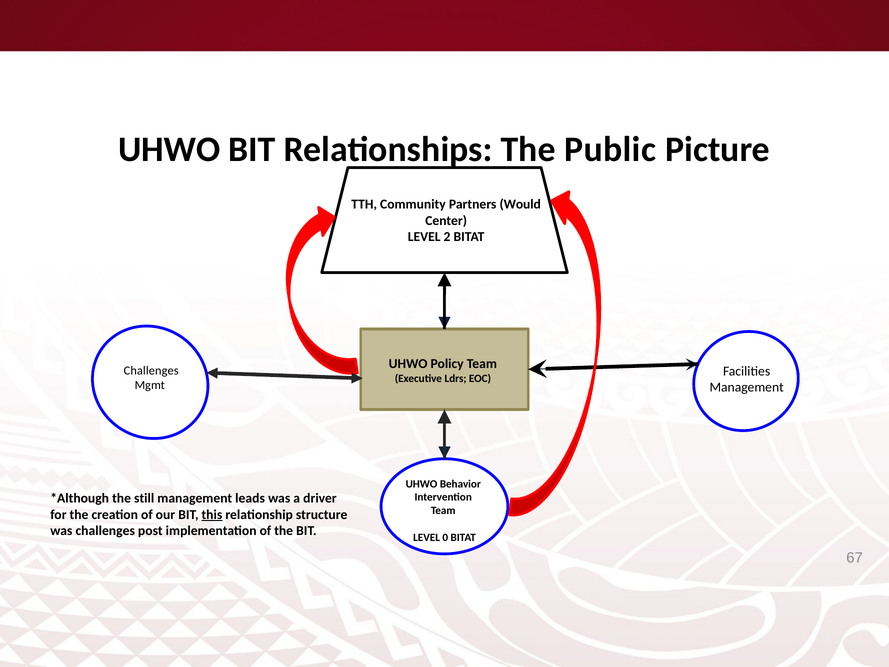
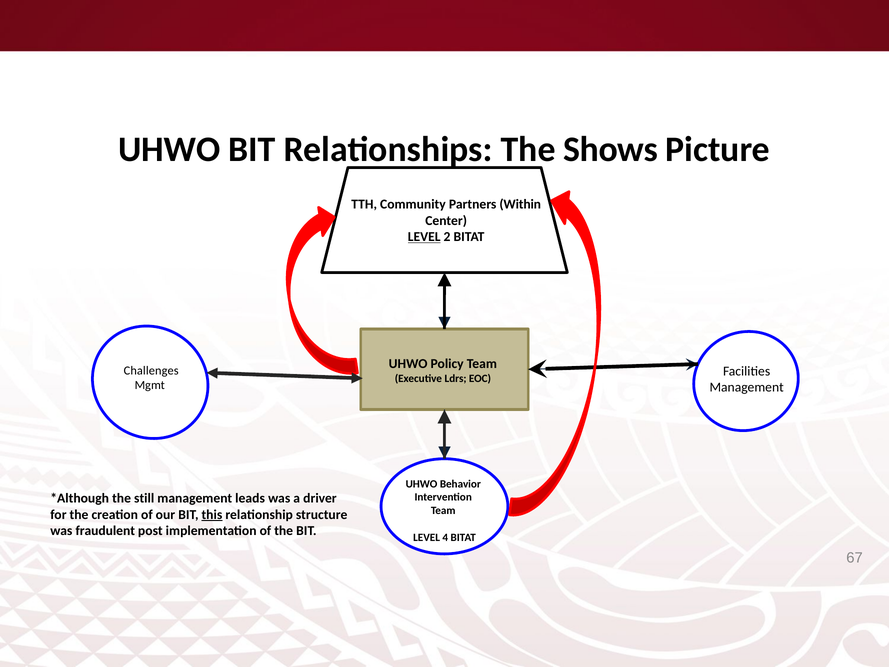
Public: Public -> Shows
Would: Would -> Within
LEVEL at (424, 237) underline: none -> present
was challenges: challenges -> fraudulent
0: 0 -> 4
